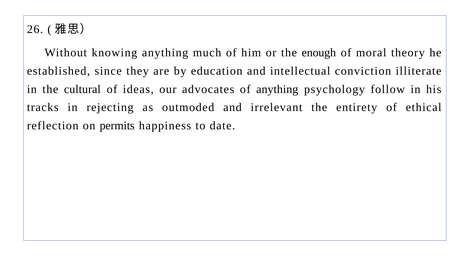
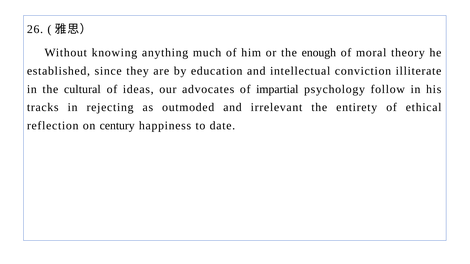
of anything: anything -> impartial
permits: permits -> century
